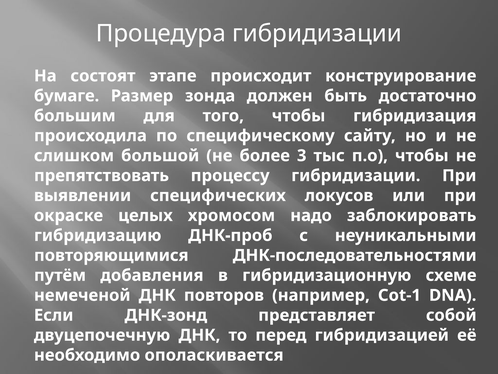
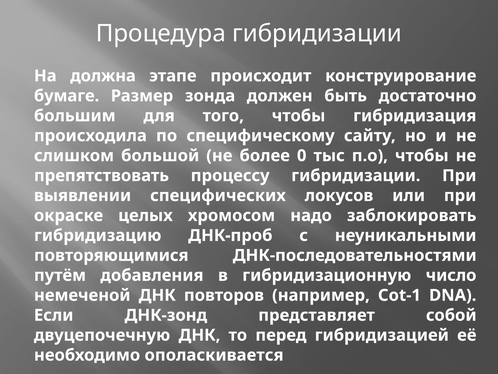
состоят: состоят -> должна
3: 3 -> 0
схеме: схеме -> число
